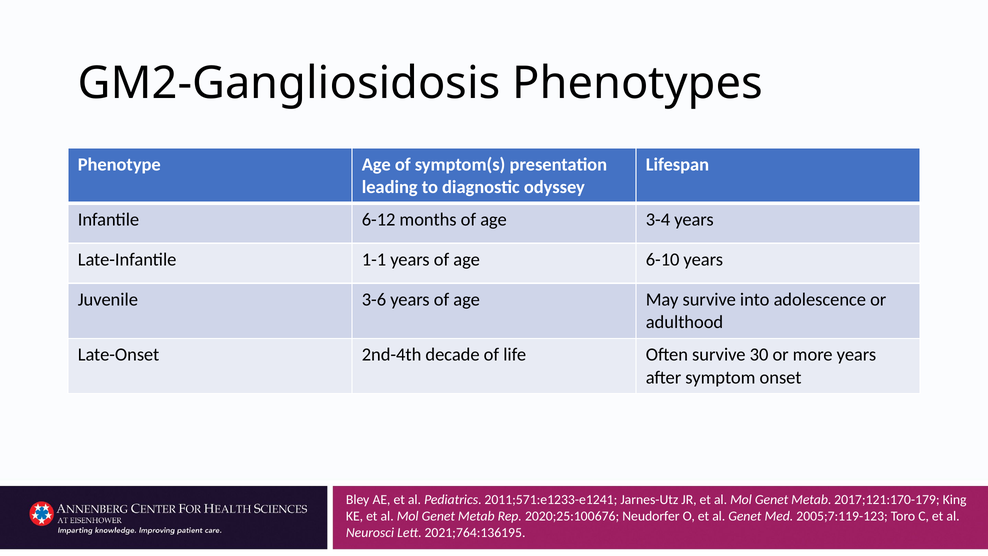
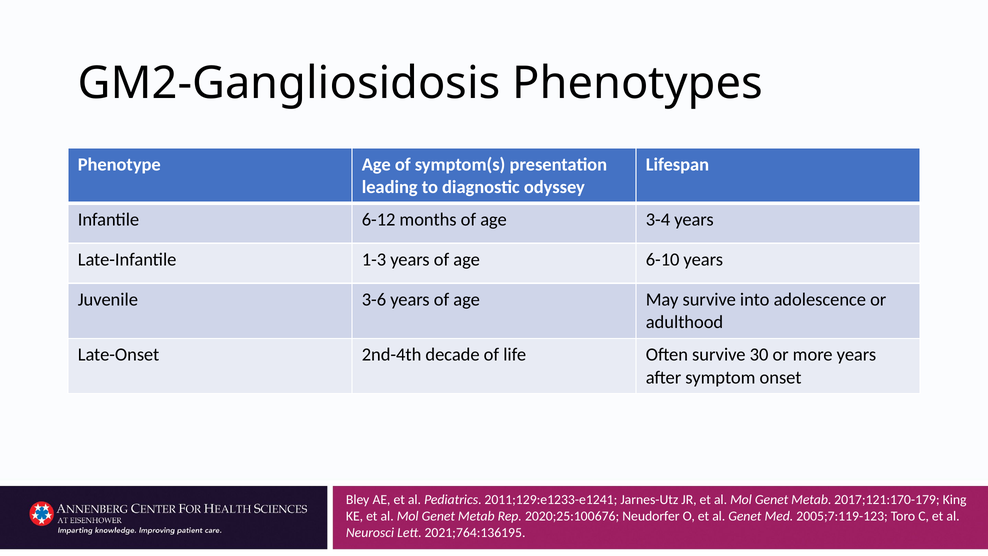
1-1: 1-1 -> 1-3
2011;571:e1233-e1241: 2011;571:e1233-e1241 -> 2011;129:e1233-e1241
